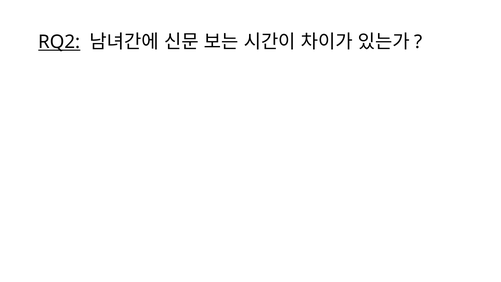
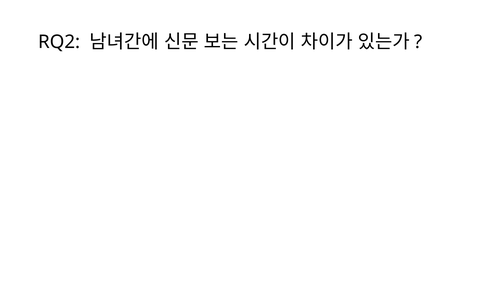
RQ2 underline: present -> none
